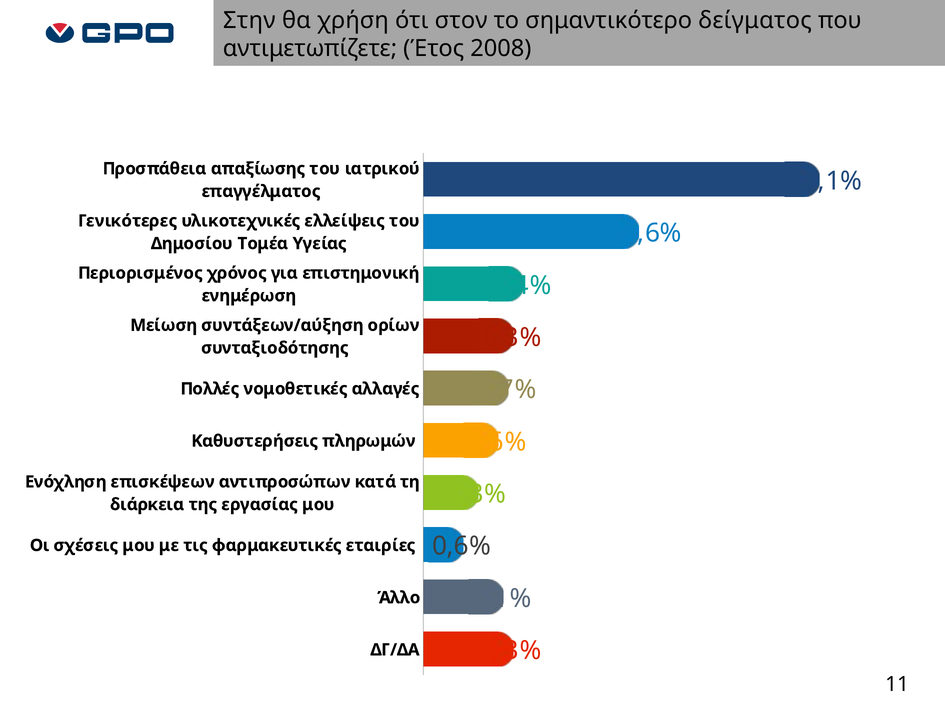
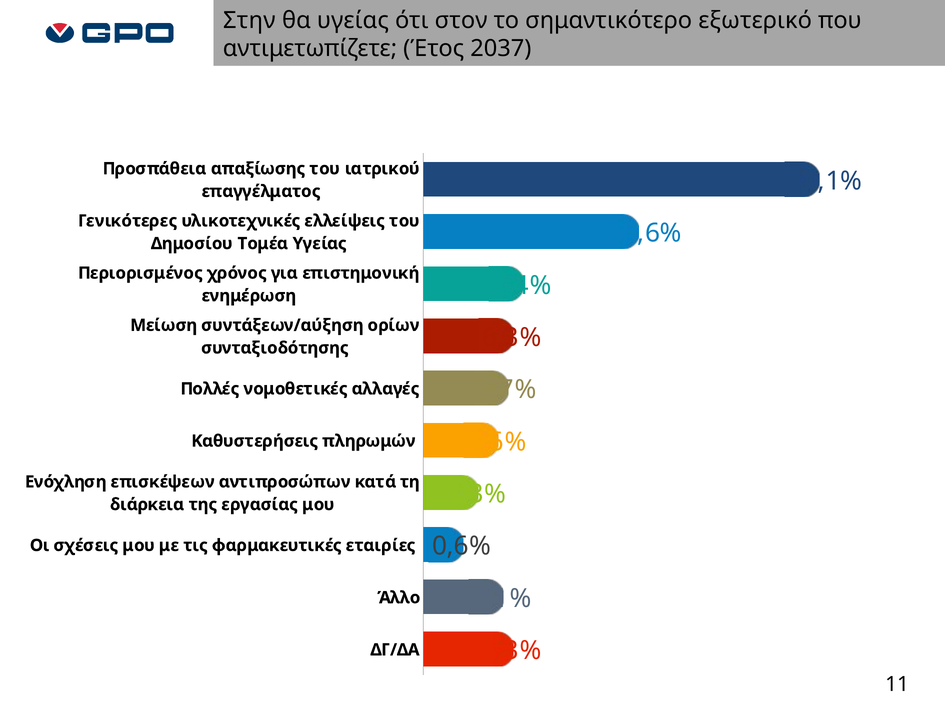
θα χρήση: χρήση -> υγείας
δείγματος: δείγματος -> εξωτερικό
2008: 2008 -> 2037
